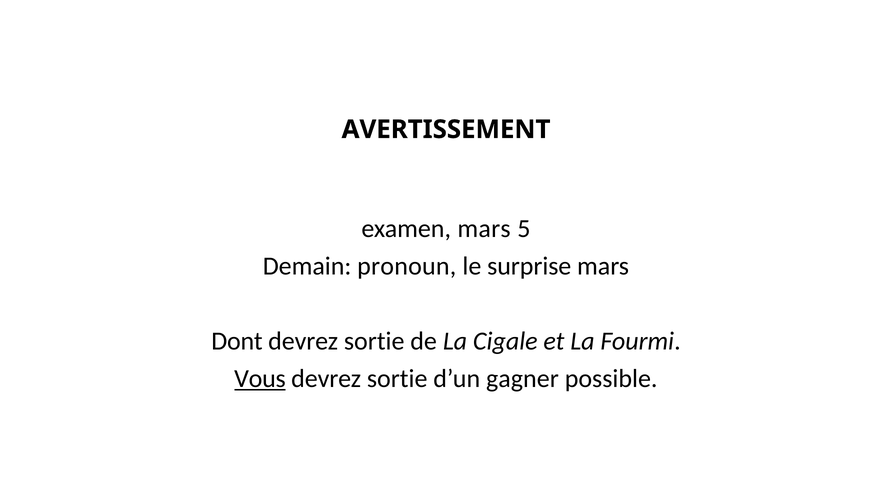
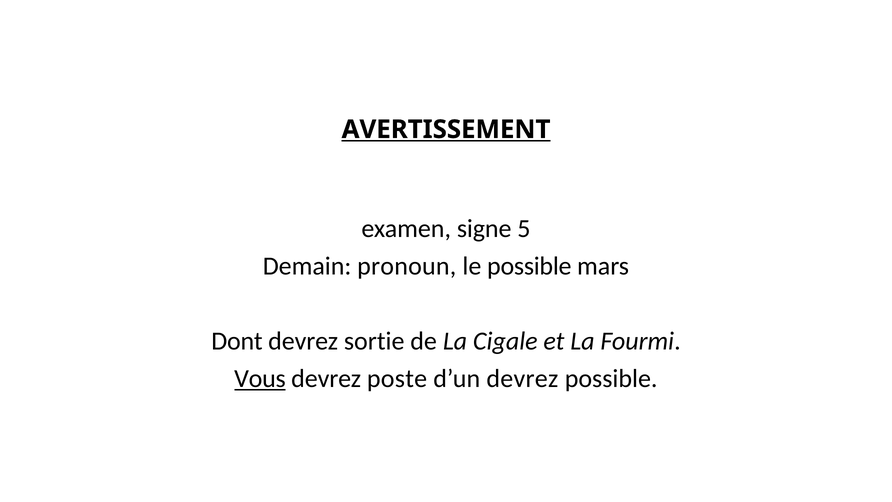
AVERTISSEMENT underline: none -> present
examen mars: mars -> signe
le surprise: surprise -> possible
sortie at (397, 378): sortie -> poste
d’un gagner: gagner -> devrez
